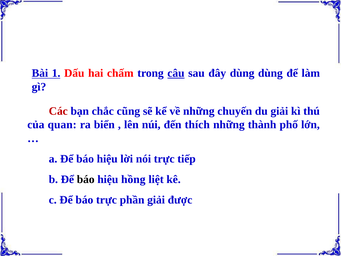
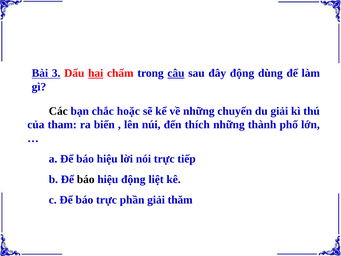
1: 1 -> 3
hai underline: none -> present
đây dùng: dùng -> động
Các colour: red -> black
cũng: cũng -> hoặc
quan: quan -> tham
hiệu hồng: hồng -> động
được: được -> thăm
